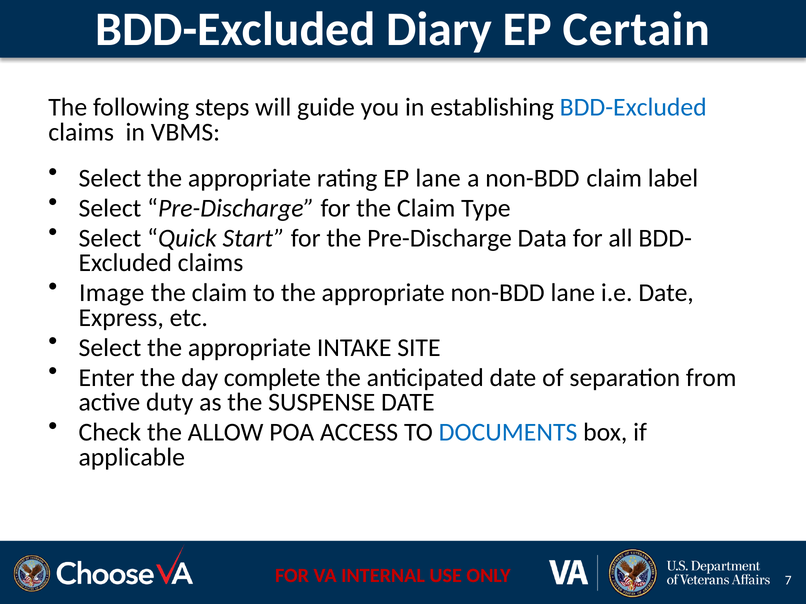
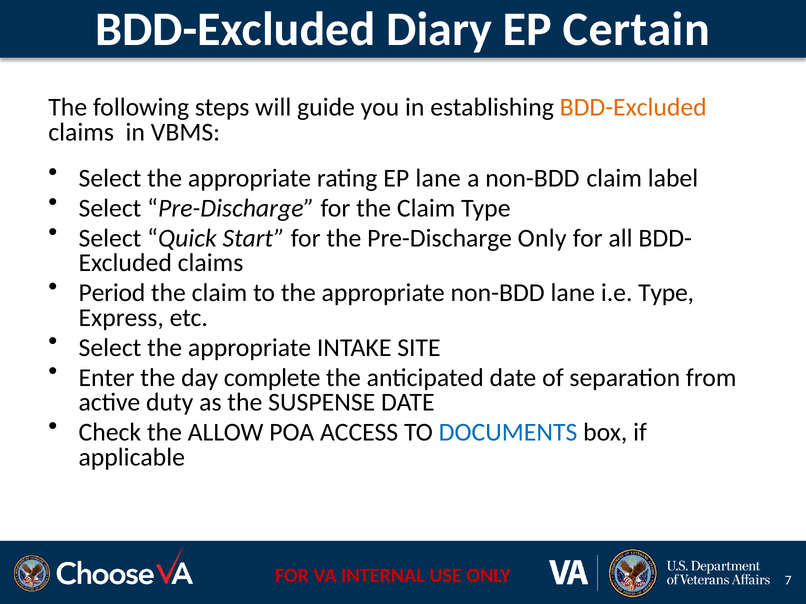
BDD-Excluded at (633, 108) colour: blue -> orange
Pre-Discharge Data: Data -> Only
Image: Image -> Period
i.e Date: Date -> Type
